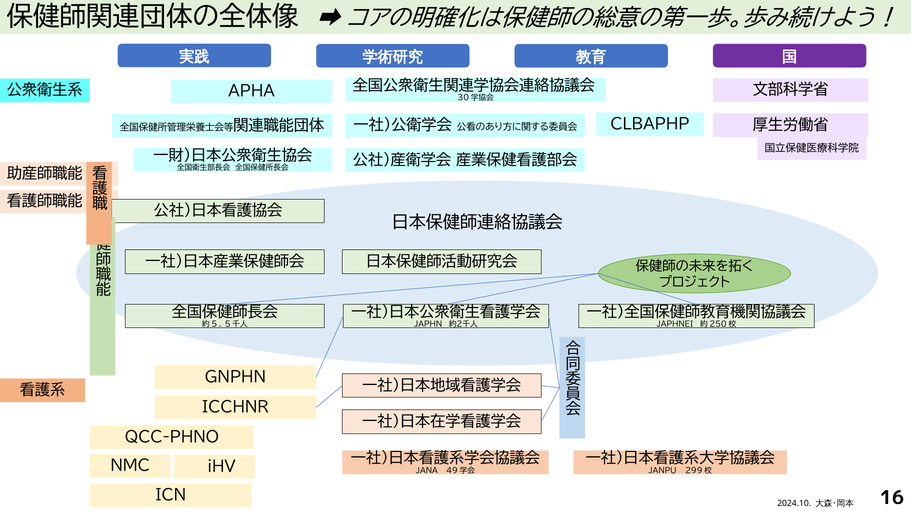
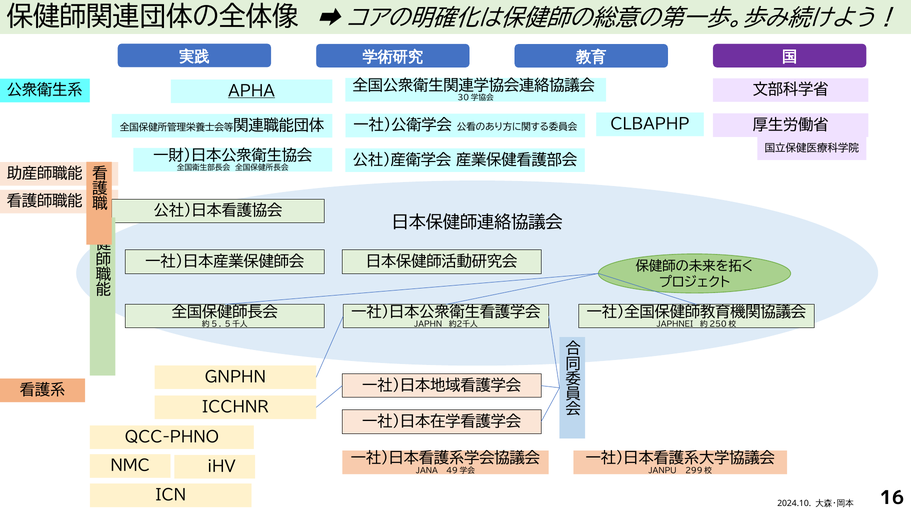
APHA underline: none -> present
